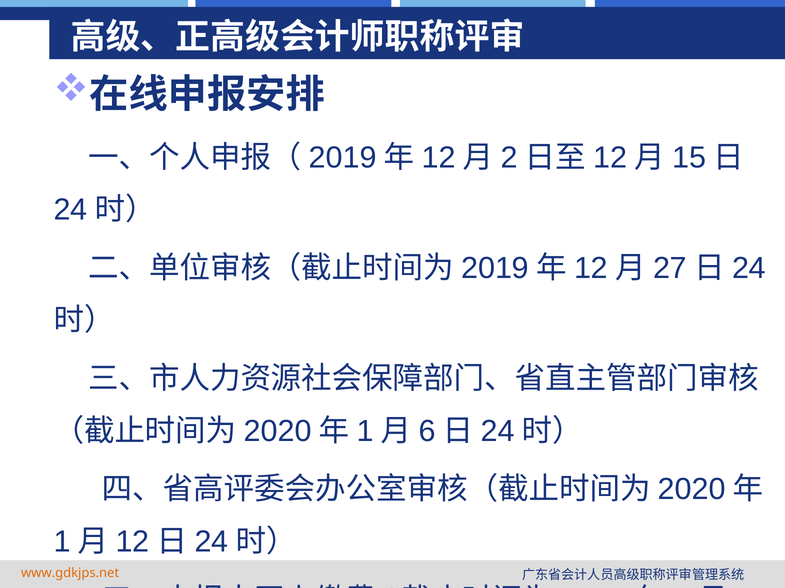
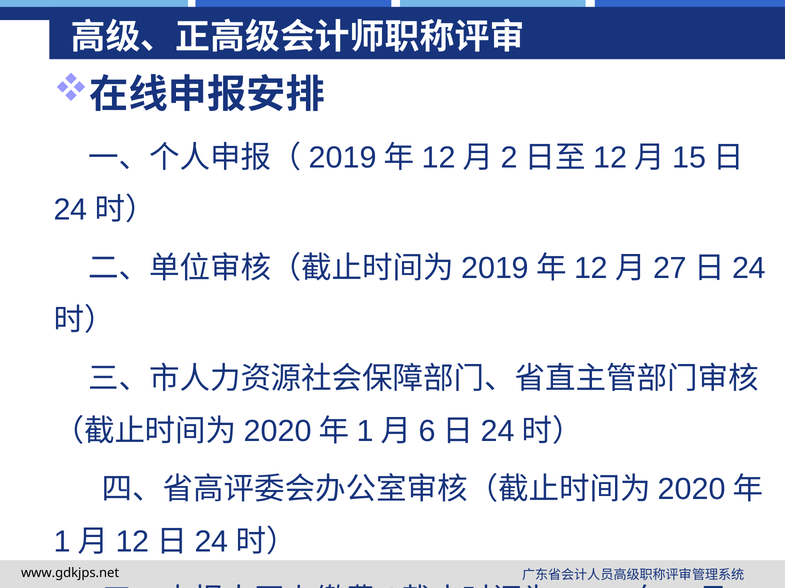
www.gdkjps.net colour: orange -> black
